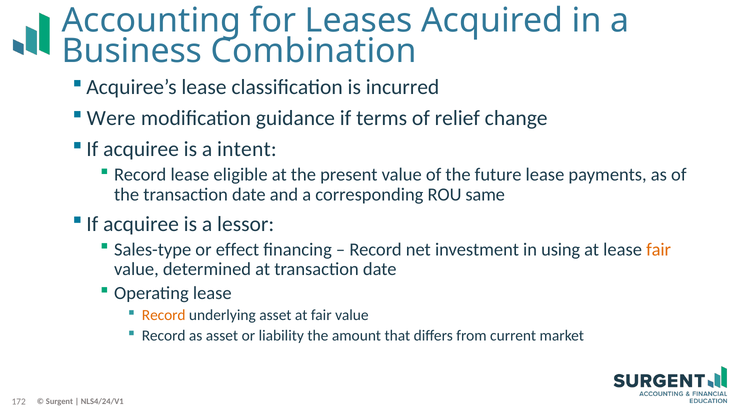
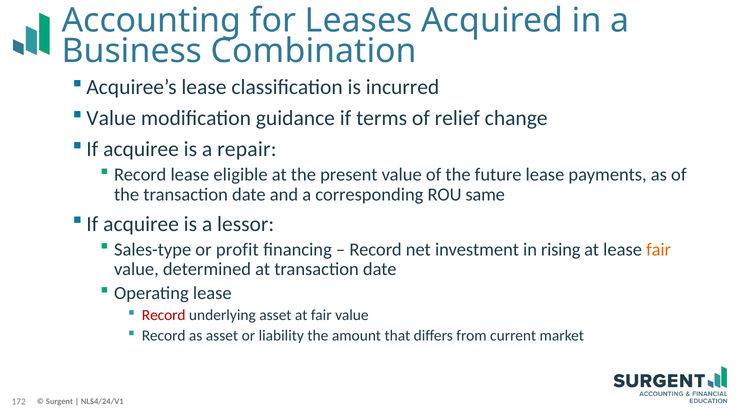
Were at (111, 118): Were -> Value
intent: intent -> repair
effect: effect -> profit
using: using -> rising
Record at (164, 316) colour: orange -> red
